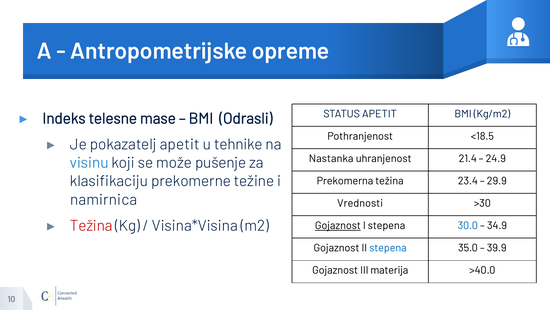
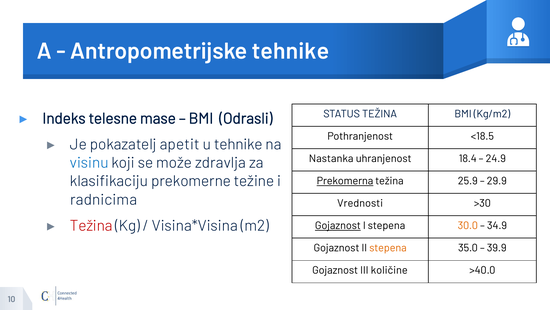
Antropometrijske opreme: opreme -> tehnike
STATUS APETIT: APETIT -> TEŽINA
21.4: 21.4 -> 18.4
pušenje: pušenje -> zdravlja
Prekomerna underline: none -> present
23.4: 23.4 -> 25.9
namirnica: namirnica -> radnicima
30.0 colour: blue -> orange
stepena at (388, 248) colour: blue -> orange
materija: materija -> količine
